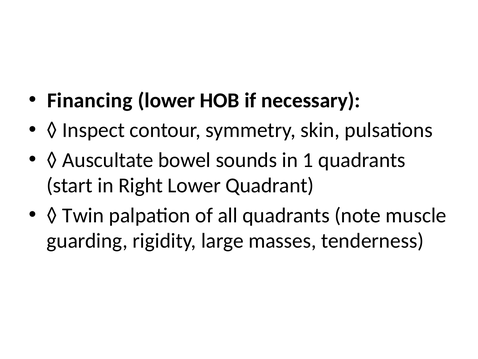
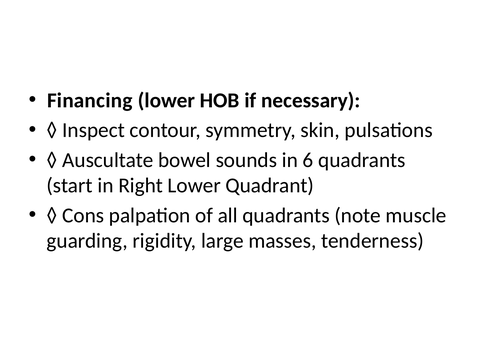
1: 1 -> 6
Twin: Twin -> Cons
